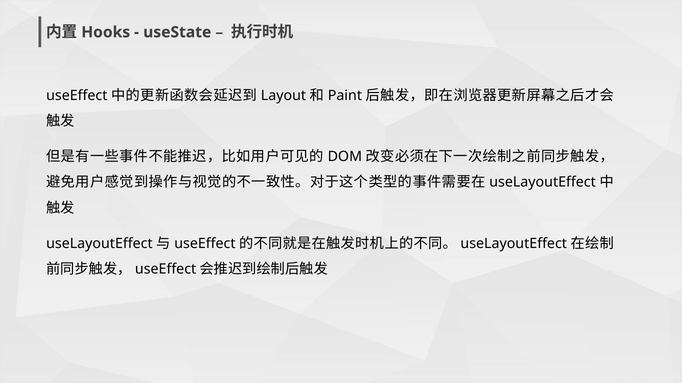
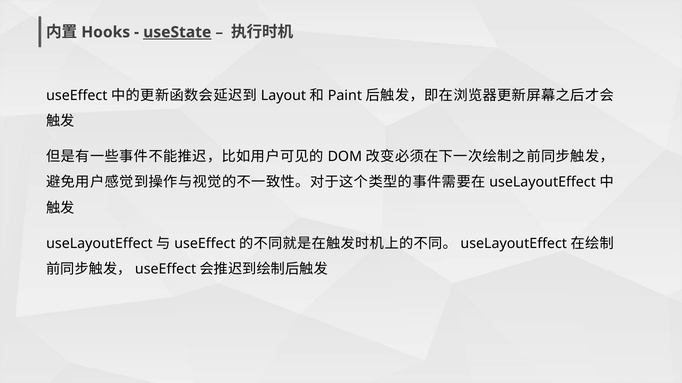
useState underline: none -> present
